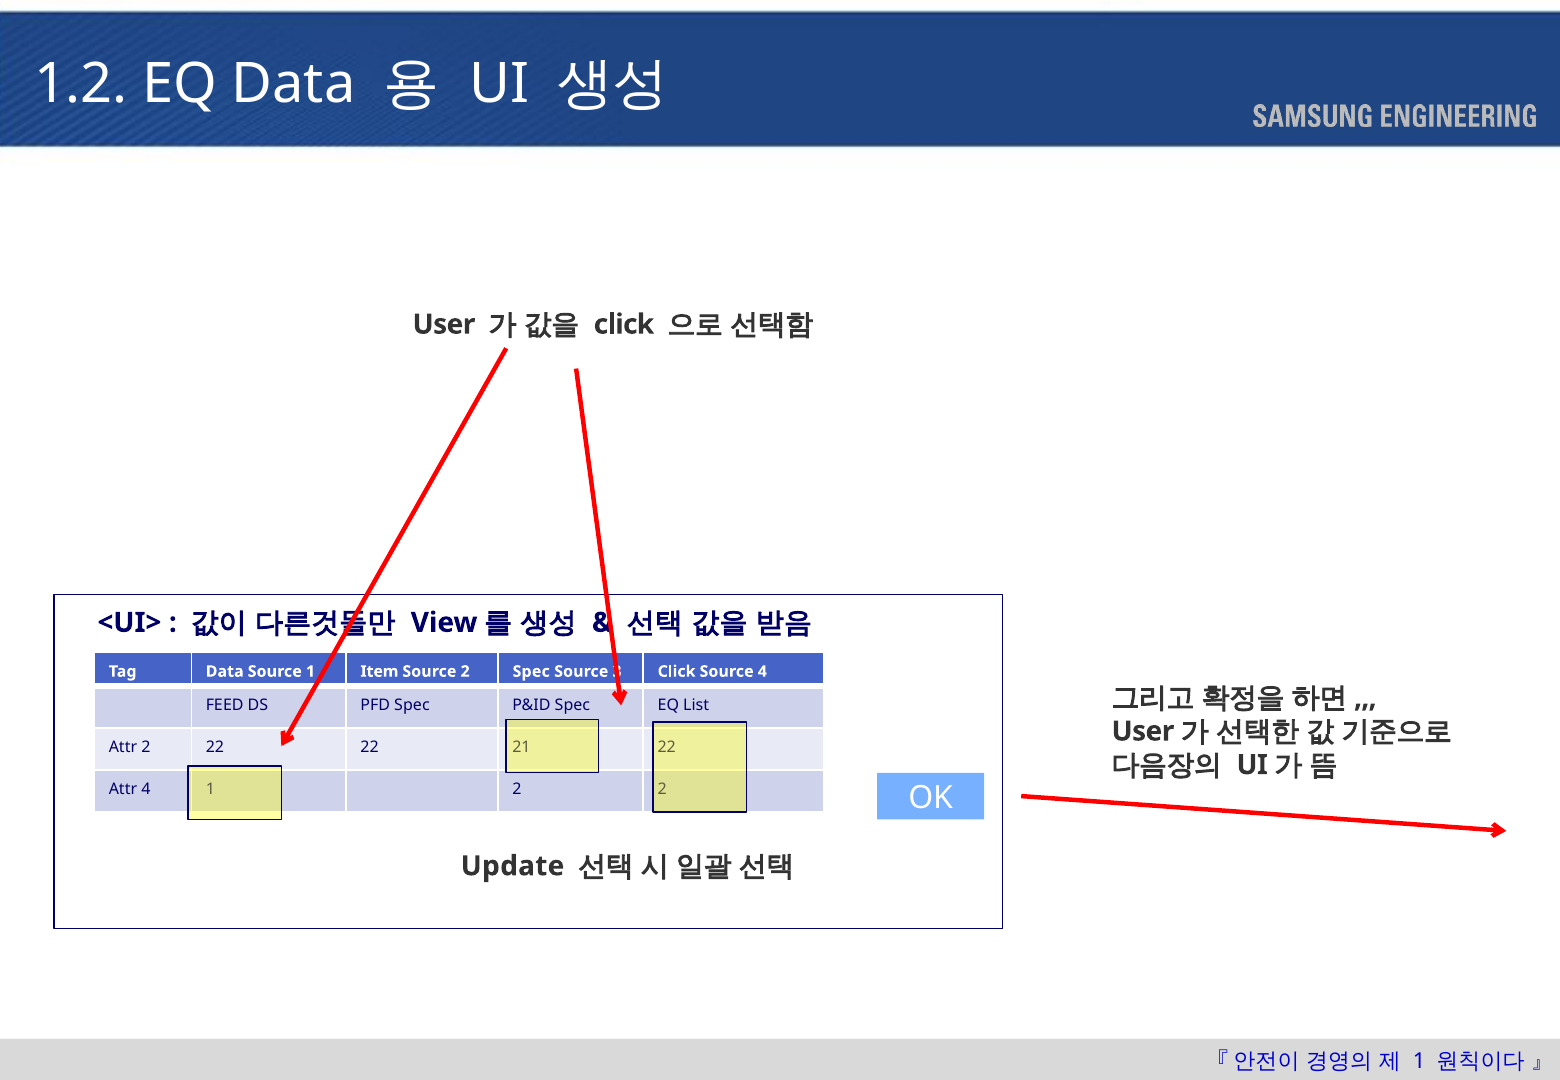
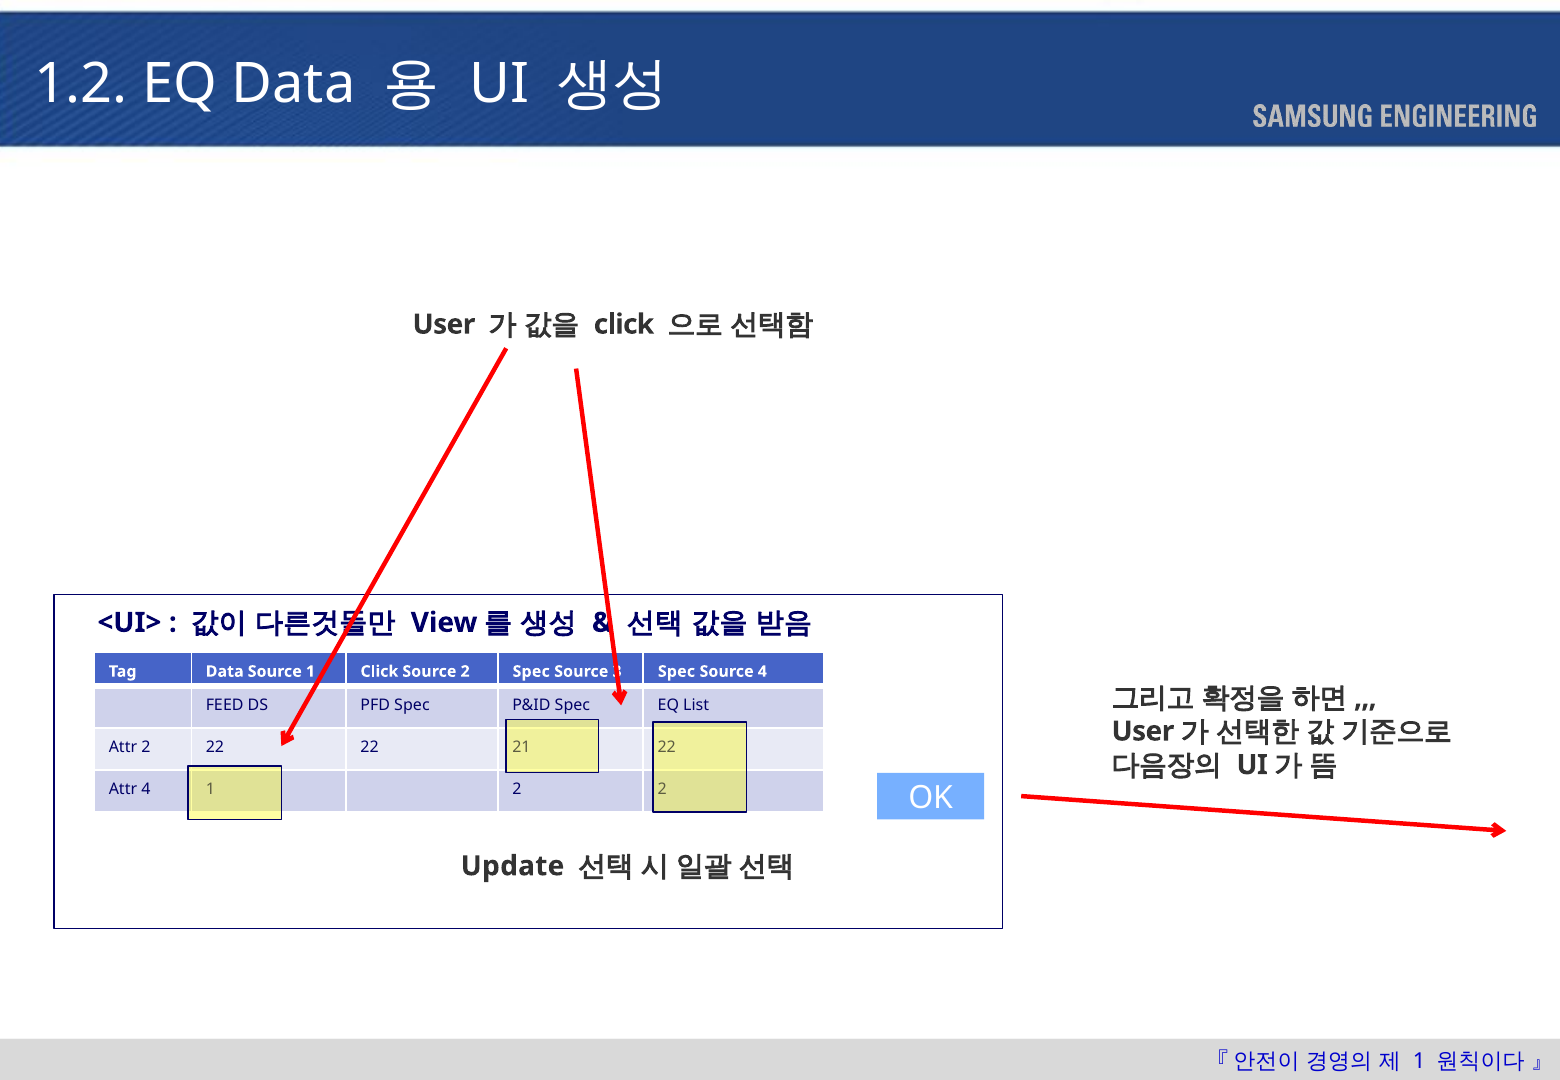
1 Item: Item -> Click
3 Click: Click -> Spec
